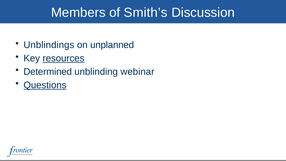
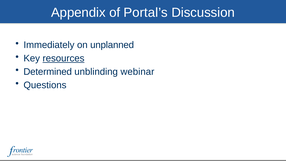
Members: Members -> Appendix
Smith’s: Smith’s -> Portal’s
Unblindings: Unblindings -> Immediately
Questions underline: present -> none
